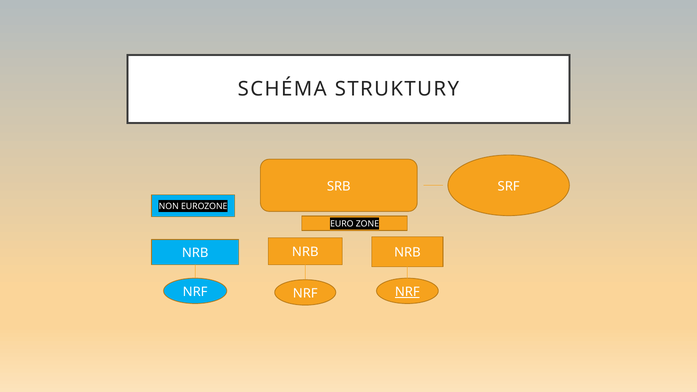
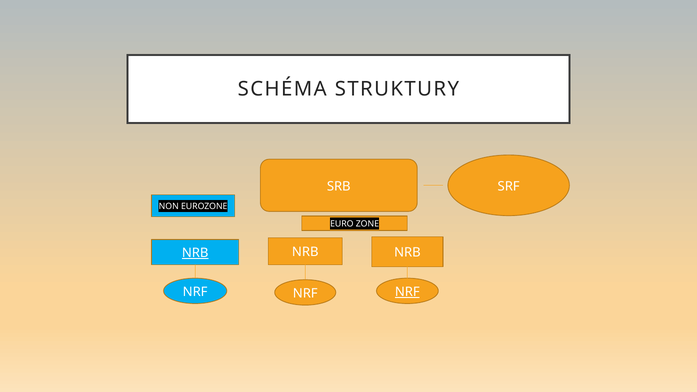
NRB at (195, 253) underline: none -> present
